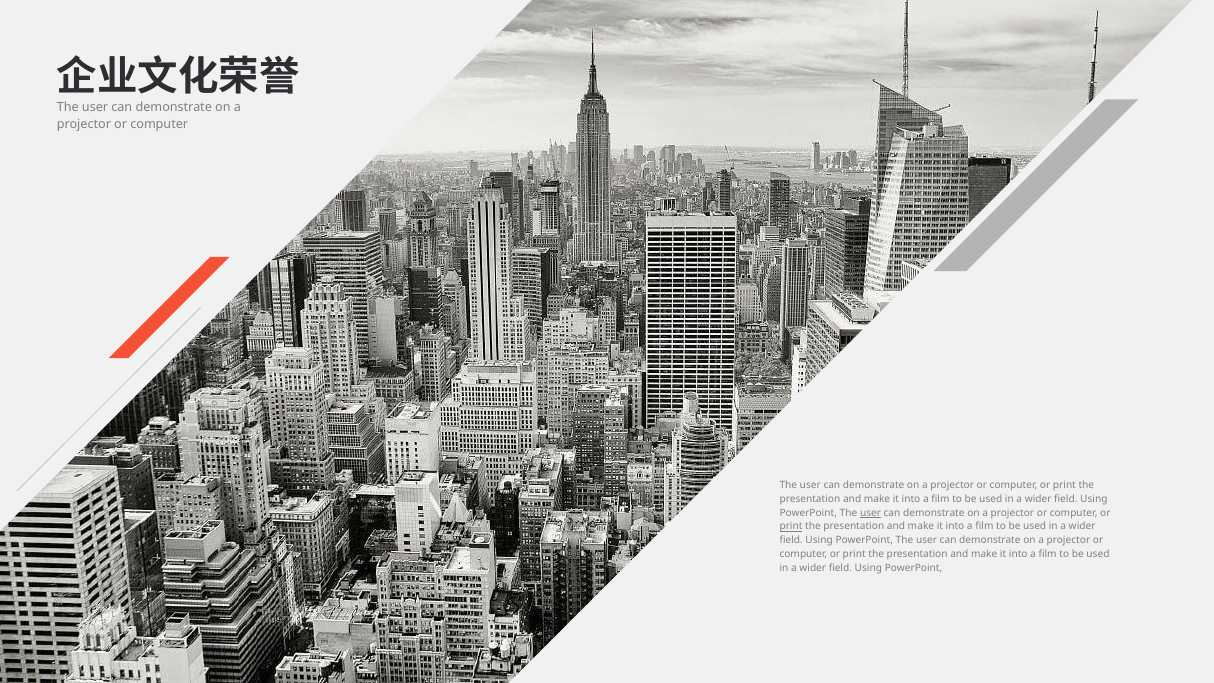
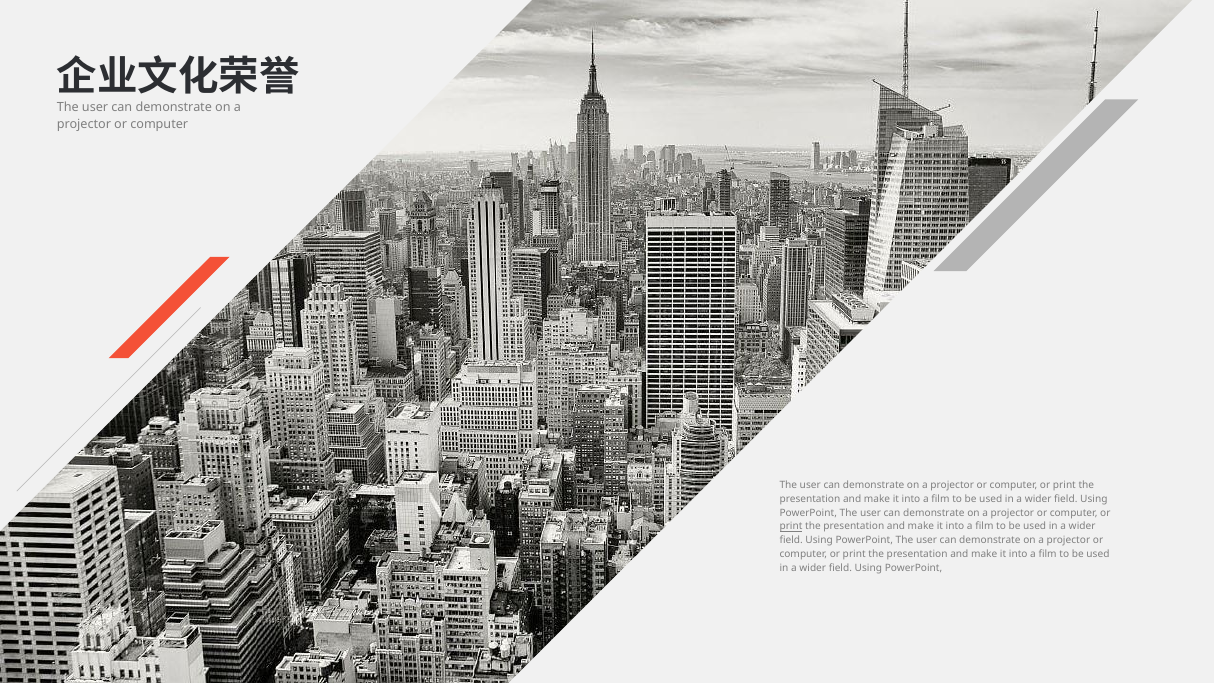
user at (871, 513) underline: present -> none
